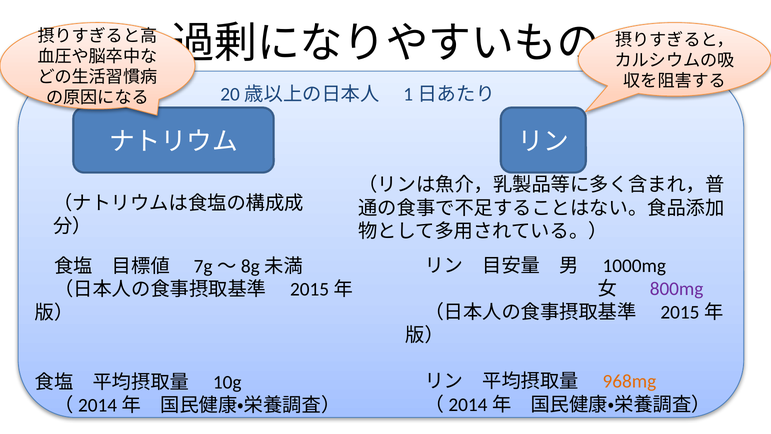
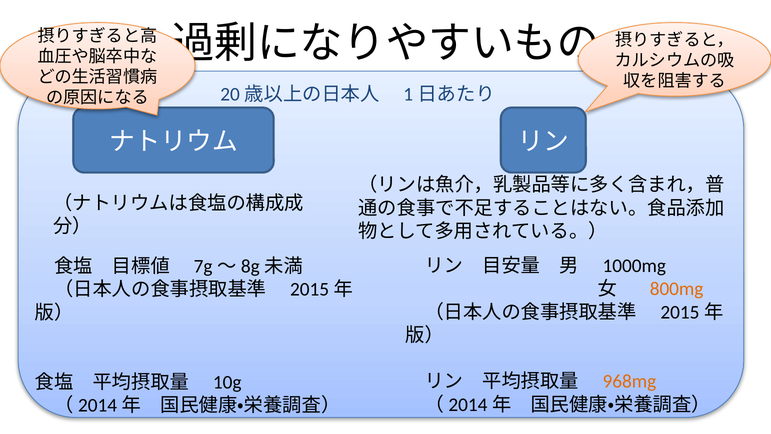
800mg colour: purple -> orange
